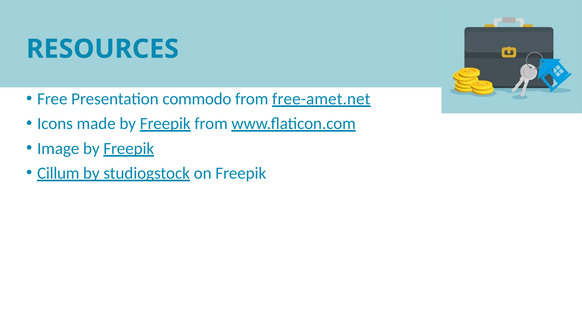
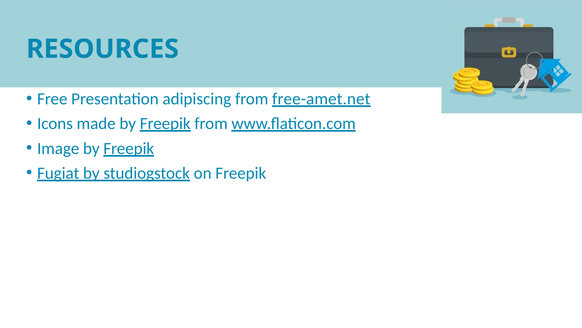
commodo: commodo -> adipiscing
Cillum: Cillum -> Fugiat
